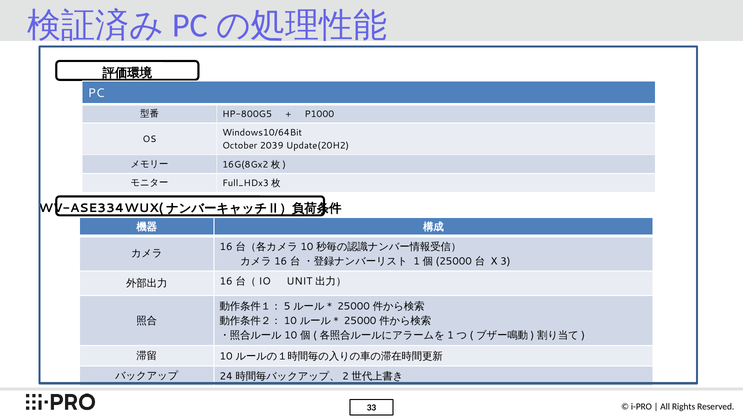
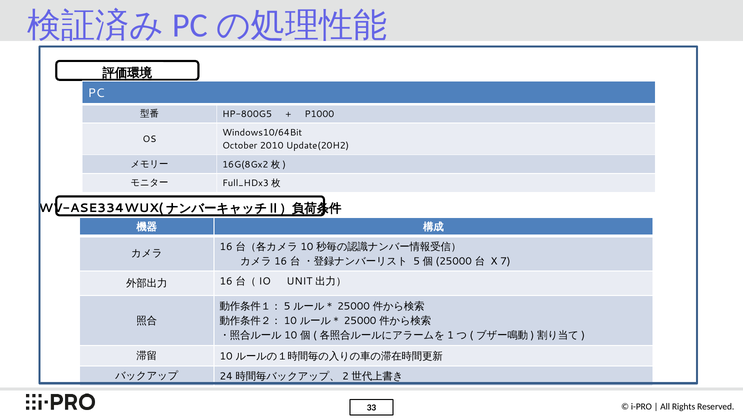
2039: 2039 -> 2010
1: 1 -> 5
3: 3 -> 7
